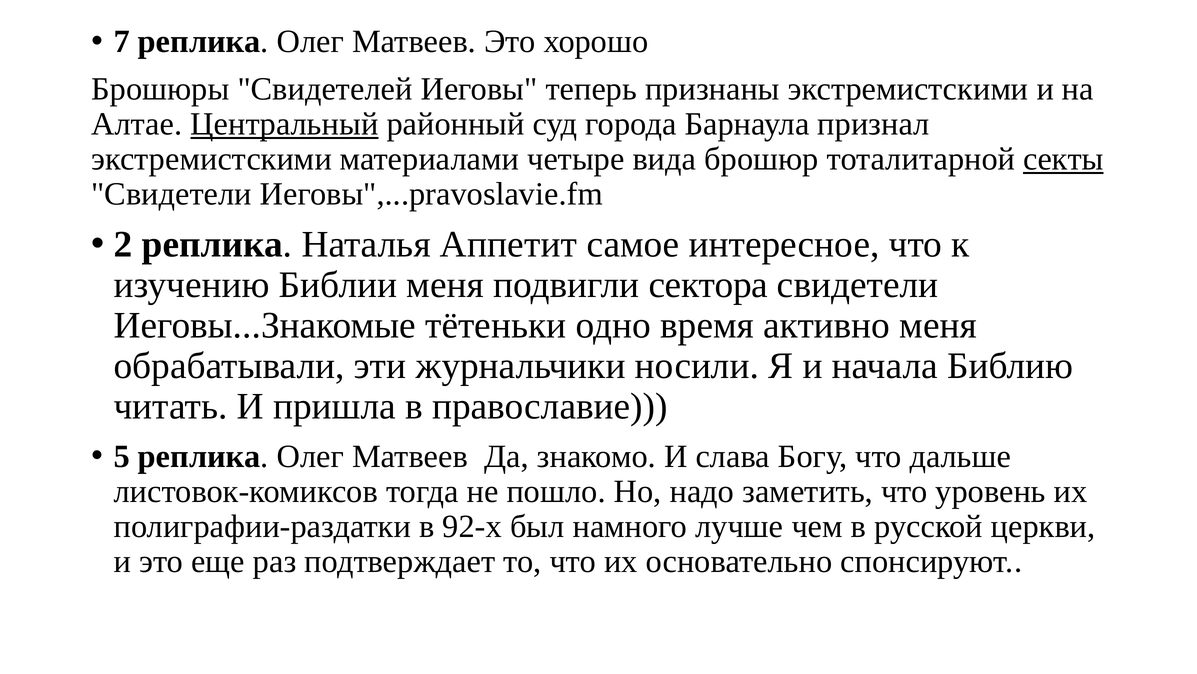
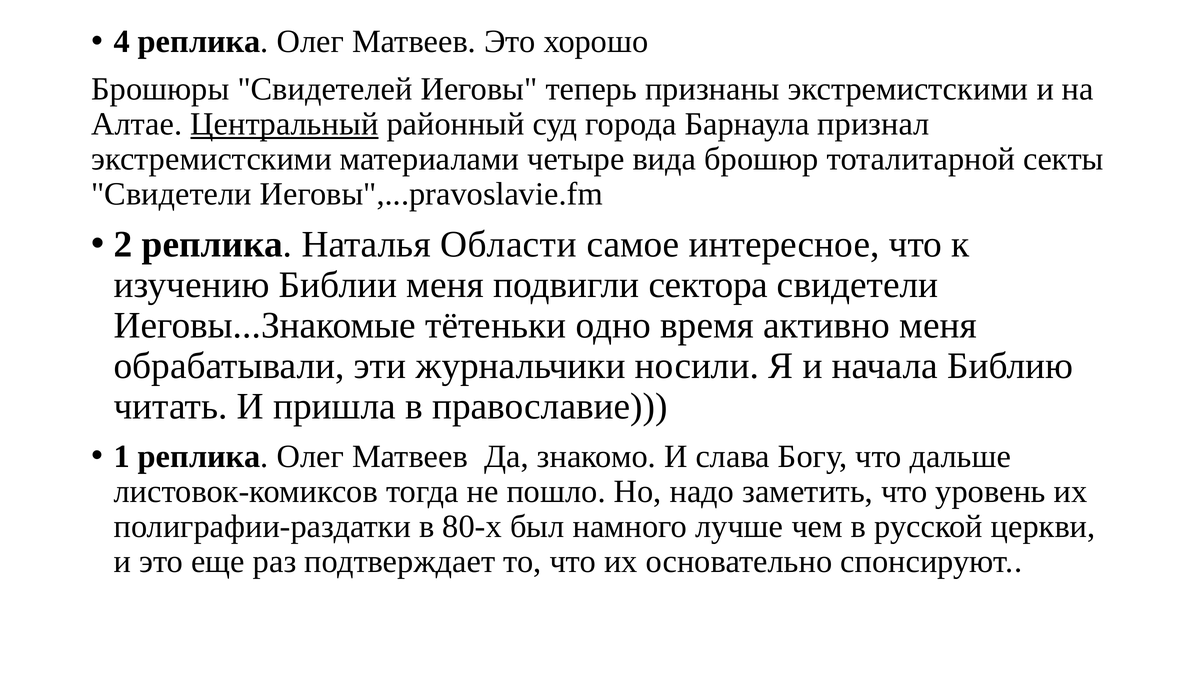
7: 7 -> 4
секты underline: present -> none
Аппетит: Аппетит -> Области
5: 5 -> 1
92-х: 92-х -> 80-х
